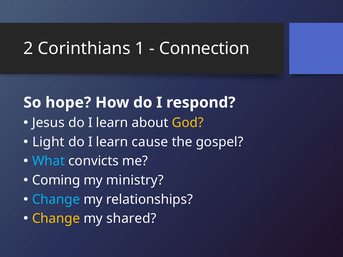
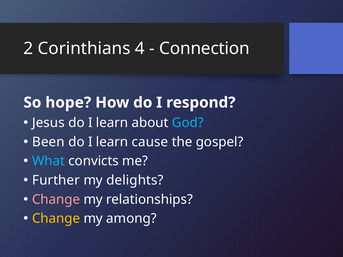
1: 1 -> 4
God colour: yellow -> light blue
Light: Light -> Been
Coming: Coming -> Further
ministry: ministry -> delights
Change at (56, 200) colour: light blue -> pink
shared: shared -> among
